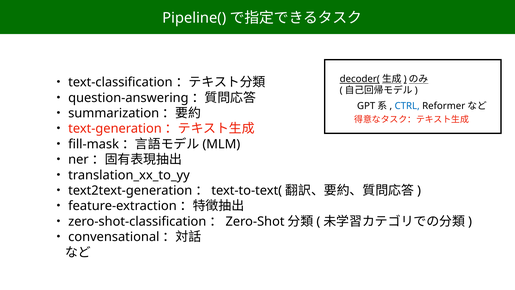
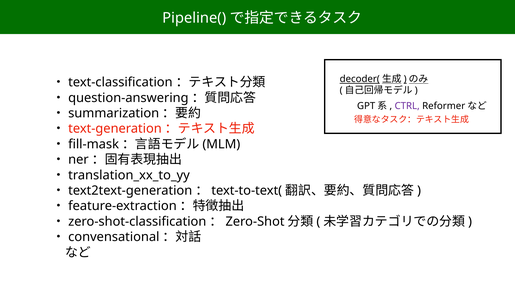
CTRL colour: blue -> purple
